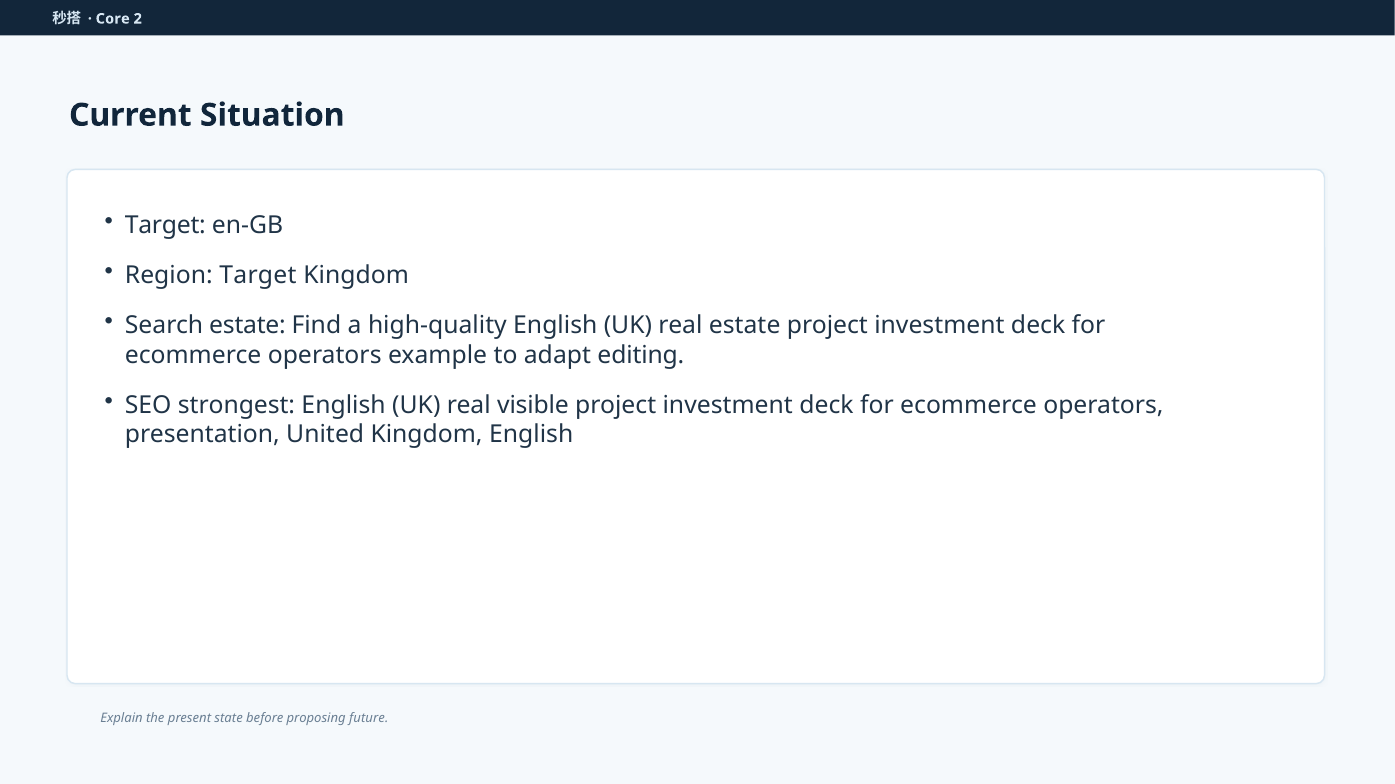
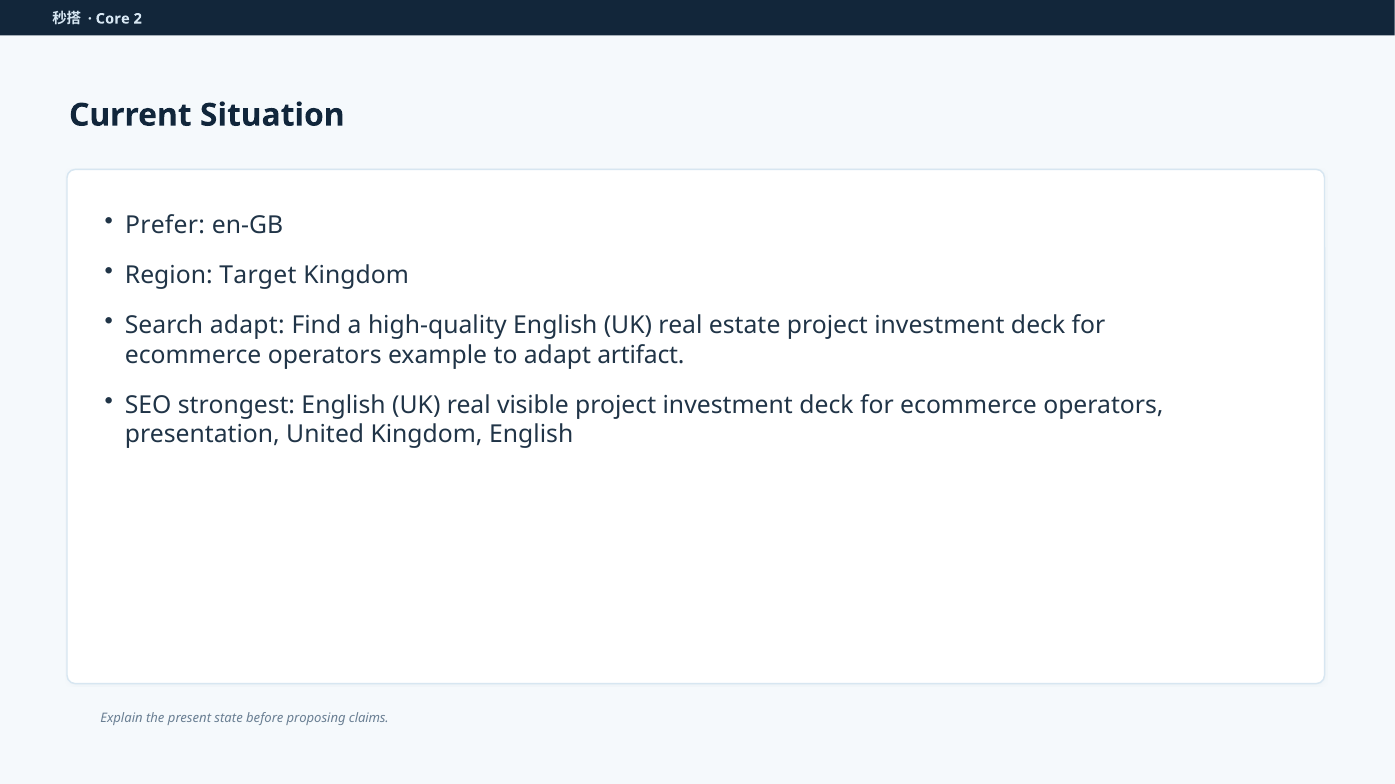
Target at (165, 226): Target -> Prefer
Search estate: estate -> adapt
editing: editing -> artifact
future: future -> claims
